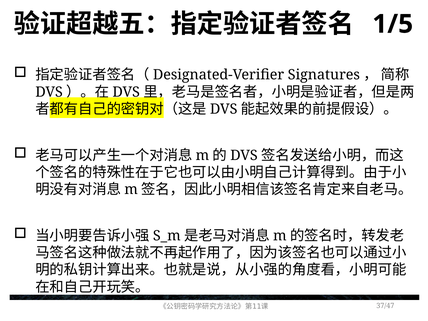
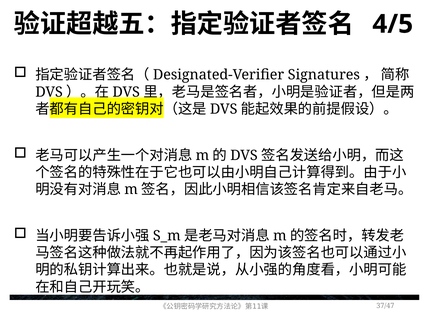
1/5: 1/5 -> 4/5
